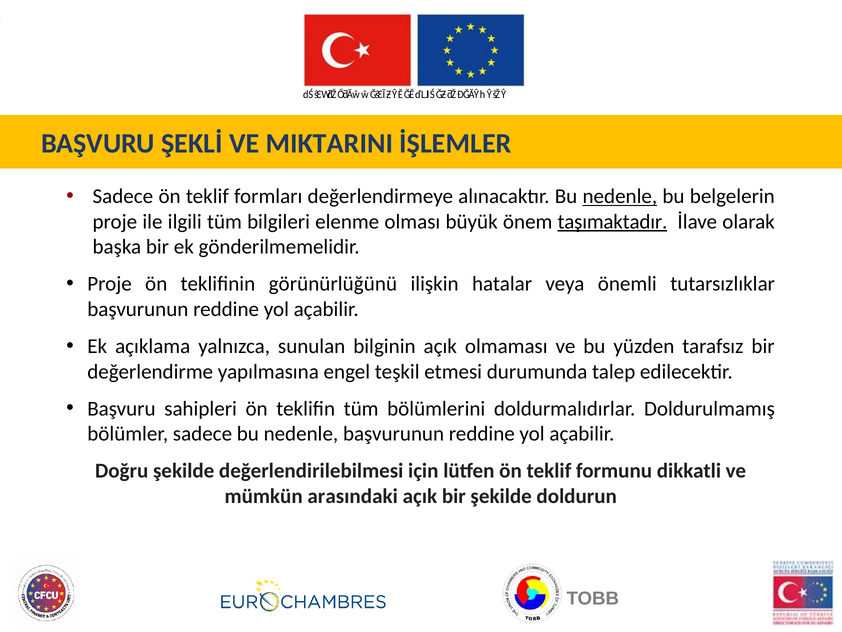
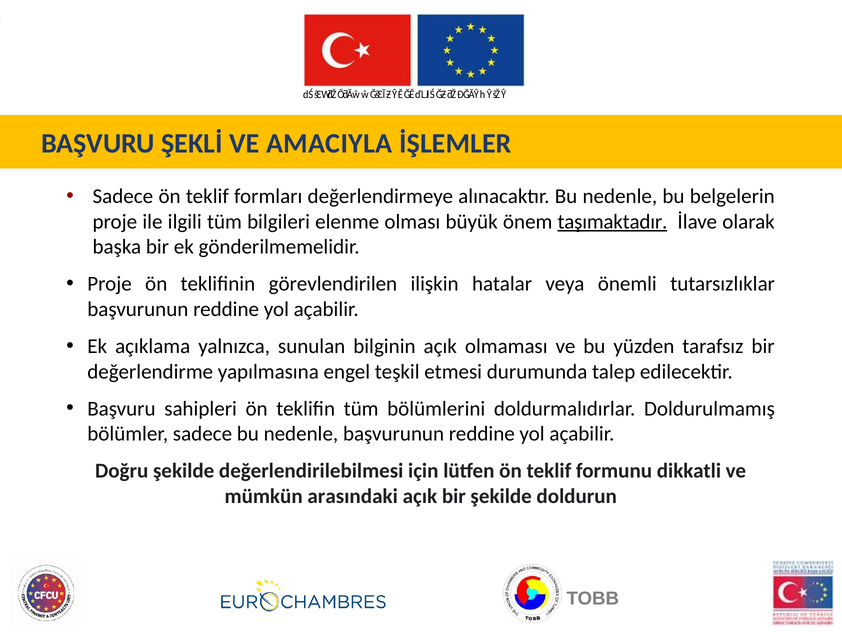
MIKTARINI: MIKTARINI -> AMACIYLA
nedenle at (620, 196) underline: present -> none
görünürlüğünü: görünürlüğünü -> görevlendirilen
